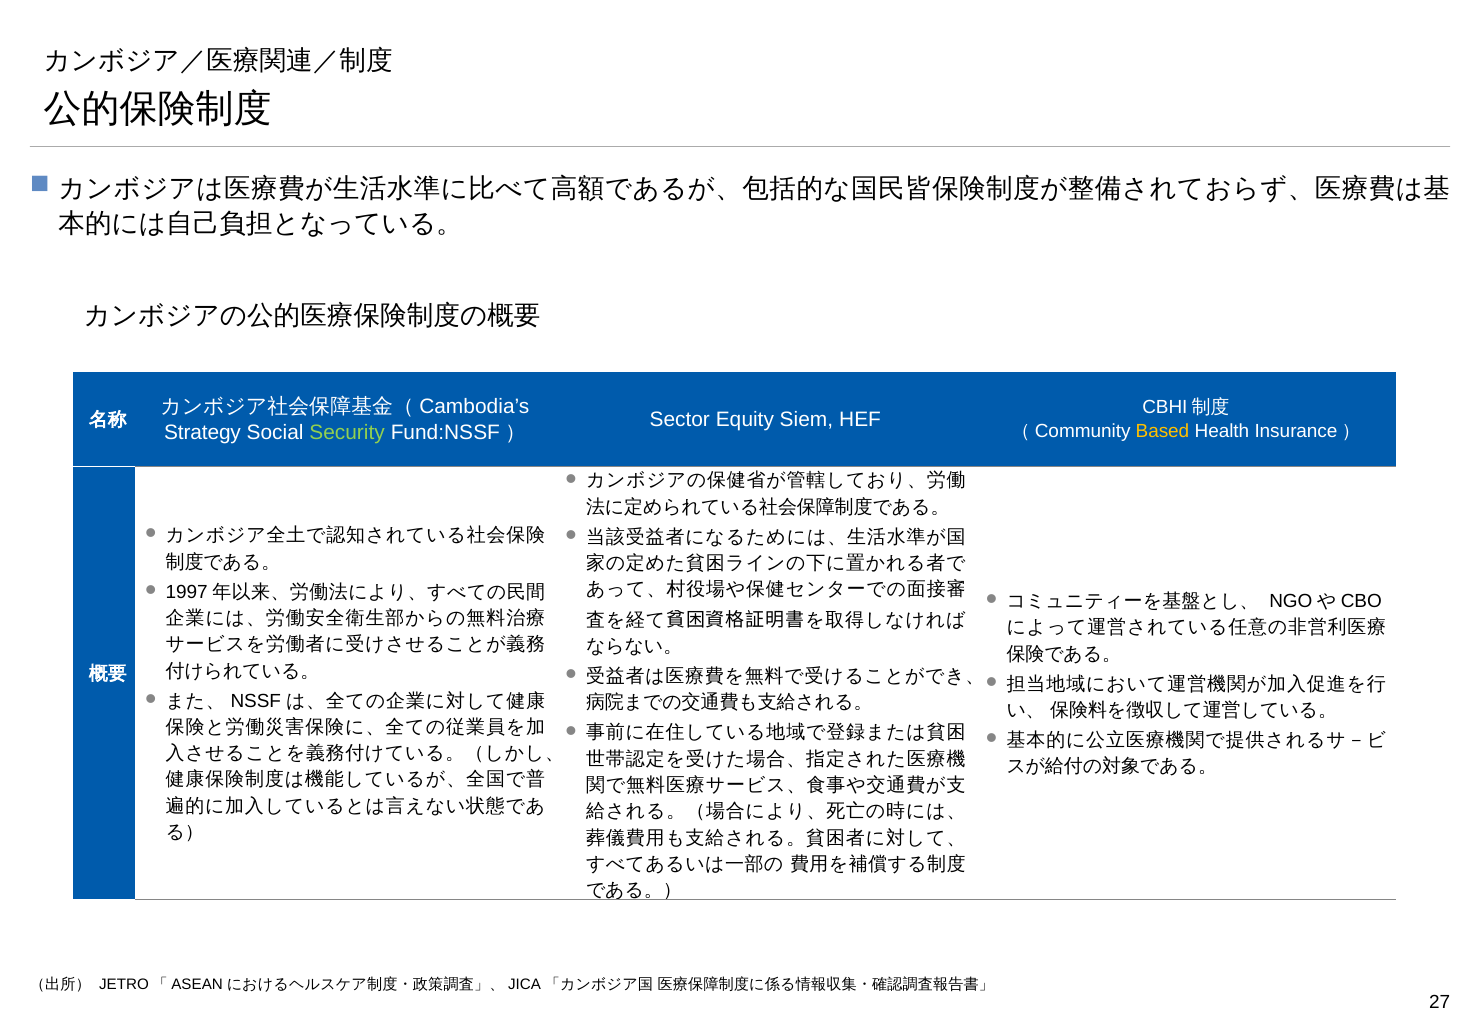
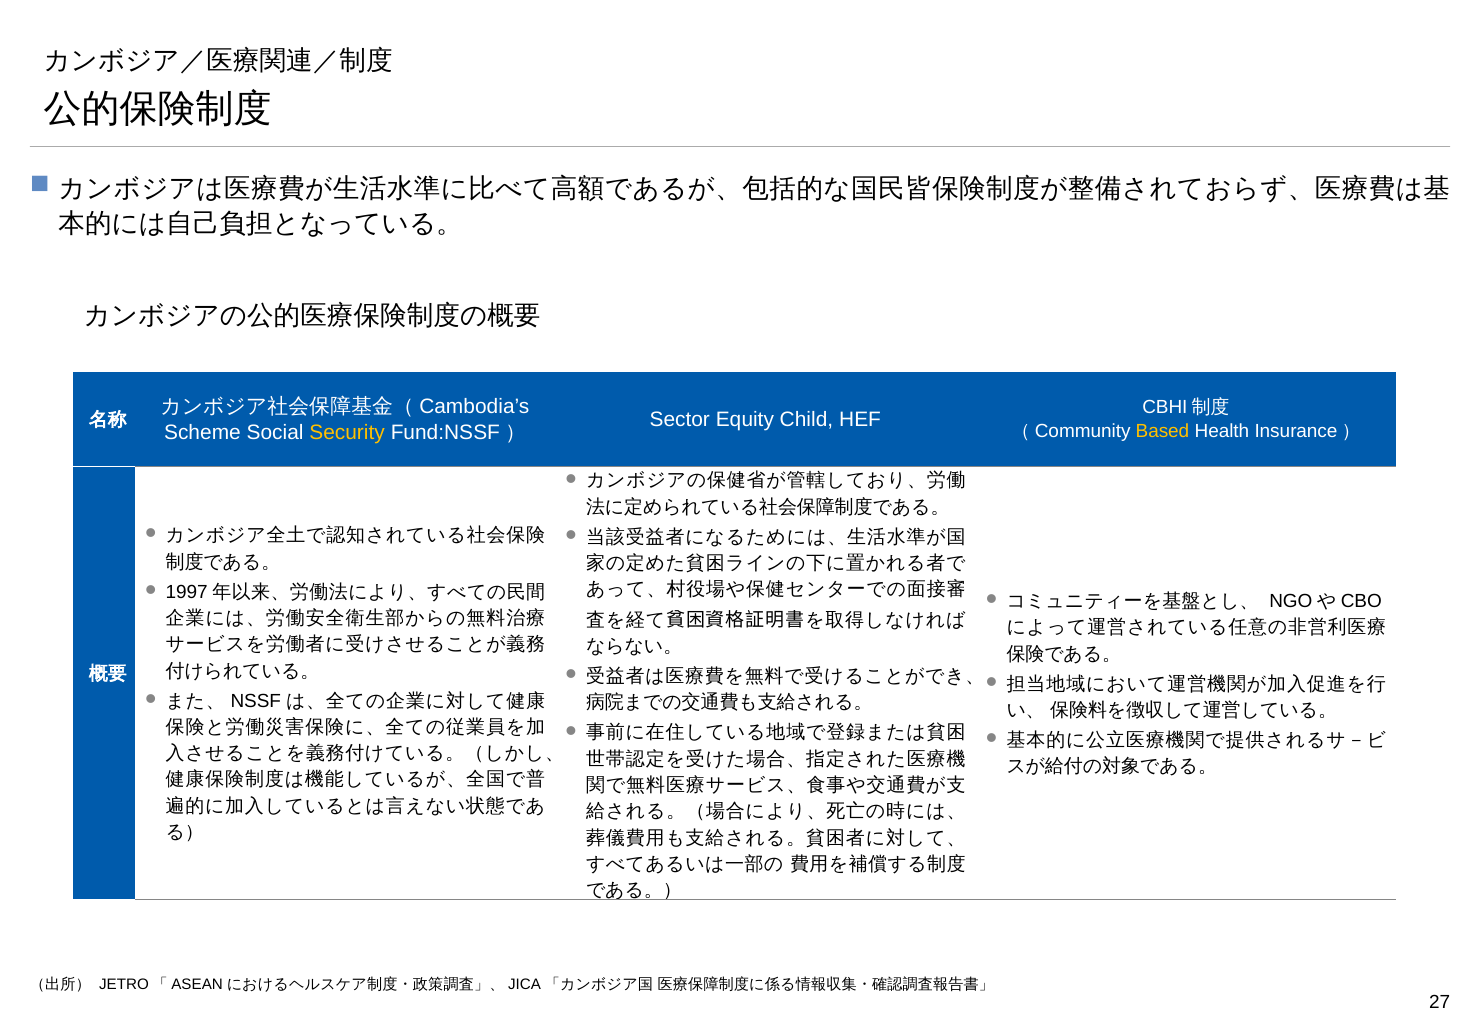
Siem: Siem -> Child
Strategy: Strategy -> Scheme
Security colour: light green -> yellow
